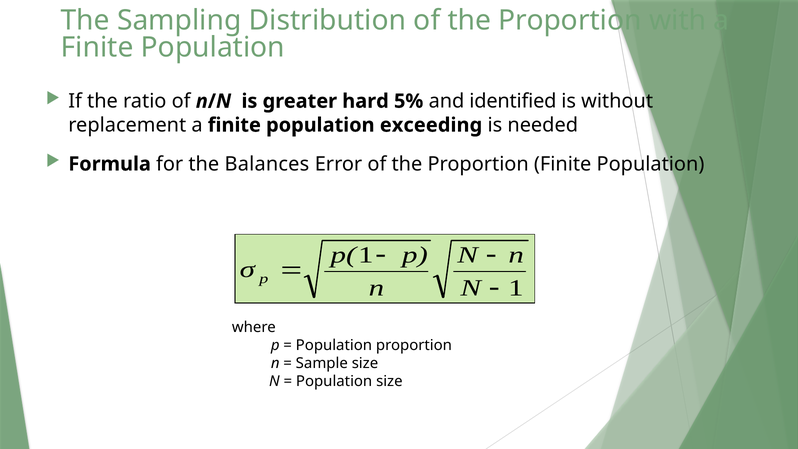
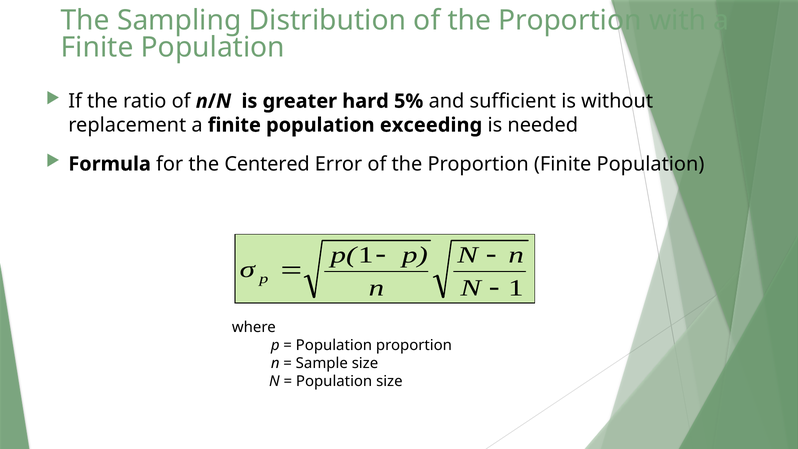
identified: identified -> sufficient
Balances: Balances -> Centered
